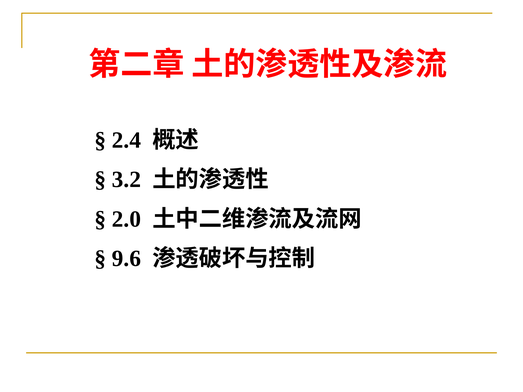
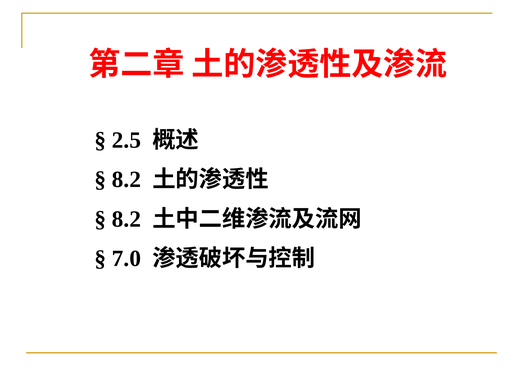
2.4: 2.4 -> 2.5
3.2 at (126, 180): 3.2 -> 8.2
2.0 at (126, 219): 2.0 -> 8.2
9.6: 9.6 -> 7.0
